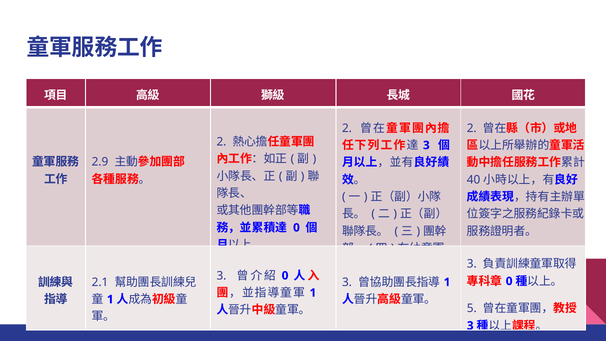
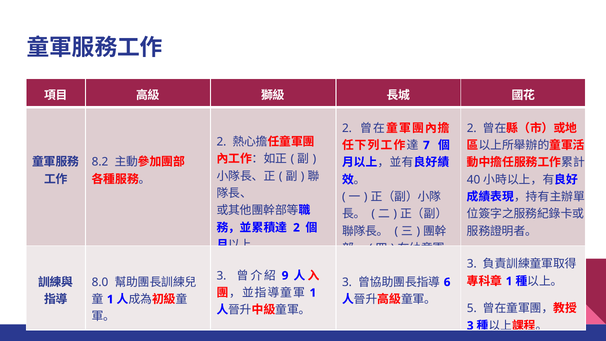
3 at (426, 145): 3 -> 7
2.9: 2.9 -> 8.2
0 at (296, 228): 0 -> 2
0 at (285, 276): 0 -> 9
0 at (509, 281): 0 -> 1
2.1: 2.1 -> 8.0
1 at (447, 282): 1 -> 6
